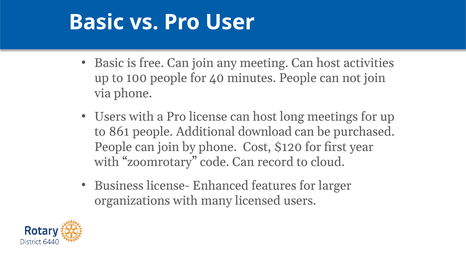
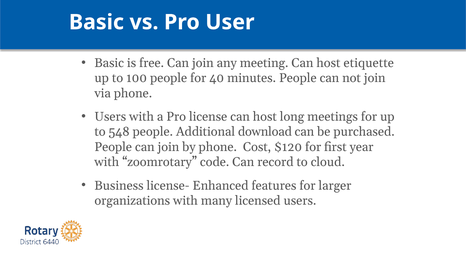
activities: activities -> etiquette
861: 861 -> 548
